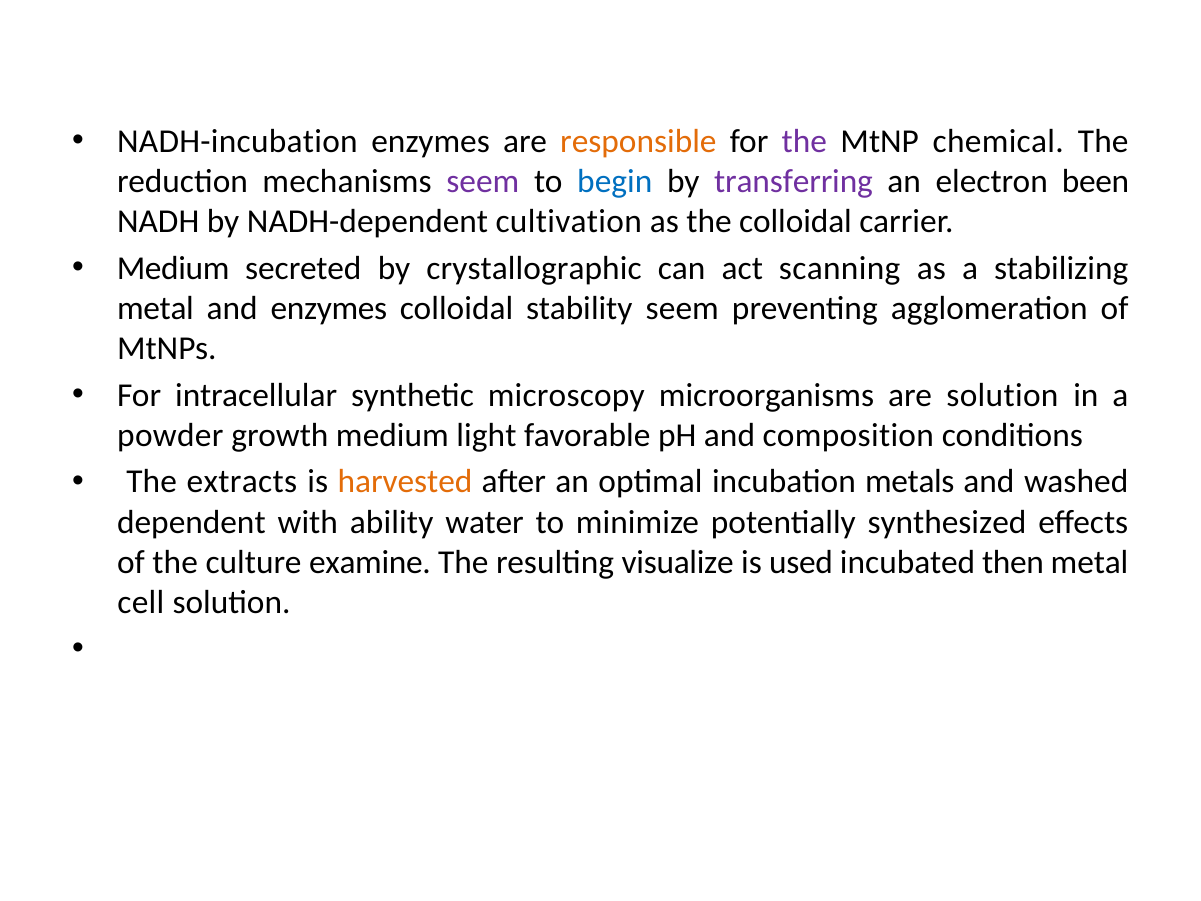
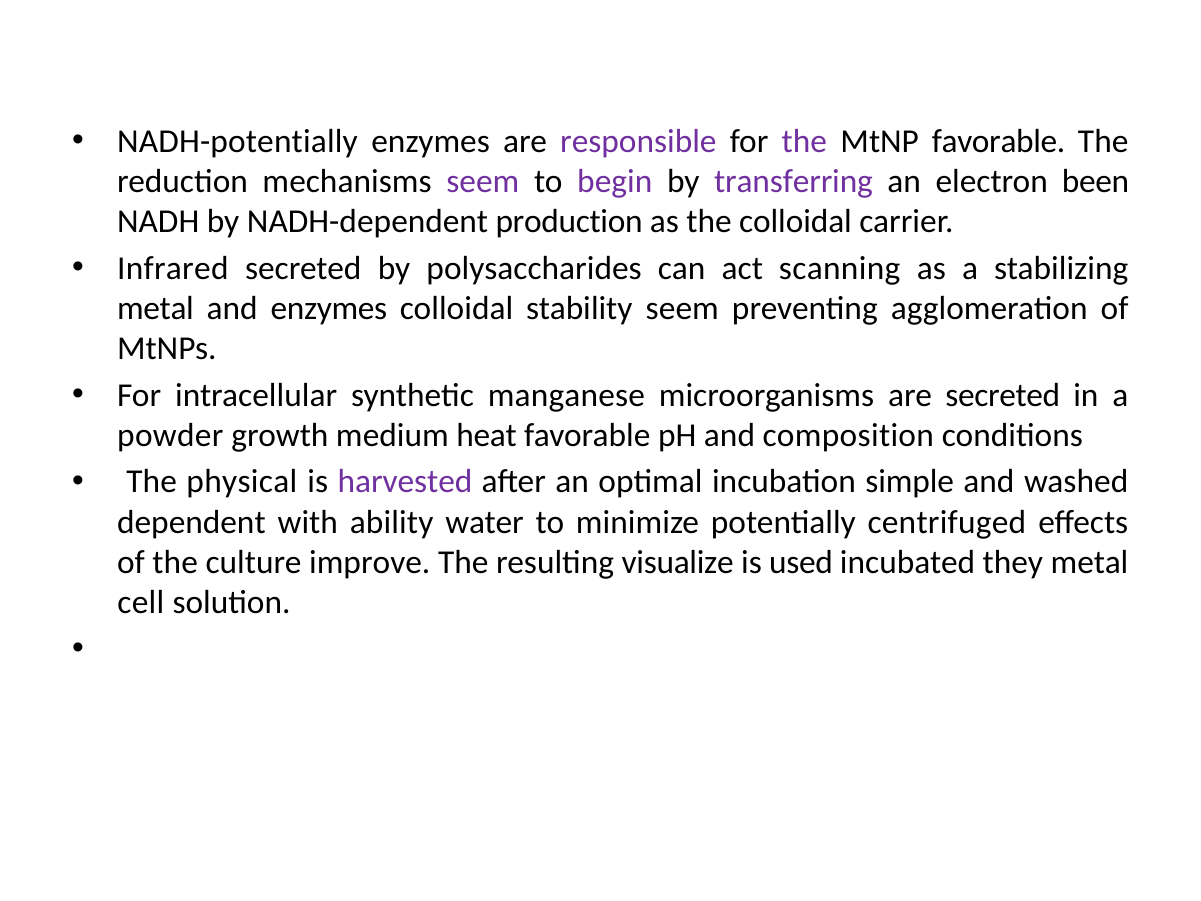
NADH-incubation: NADH-incubation -> NADH-potentially
responsible colour: orange -> purple
MtNP chemical: chemical -> favorable
begin colour: blue -> purple
cultivation: cultivation -> production
Medium at (173, 268): Medium -> Infrared
crystallographic: crystallographic -> polysaccharides
microscopy: microscopy -> manganese
are solution: solution -> secreted
light: light -> heat
extracts: extracts -> physical
harvested colour: orange -> purple
metals: metals -> simple
synthesized: synthesized -> centrifuged
examine: examine -> improve
then: then -> they
